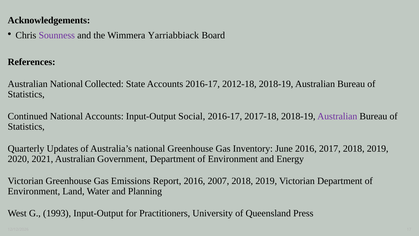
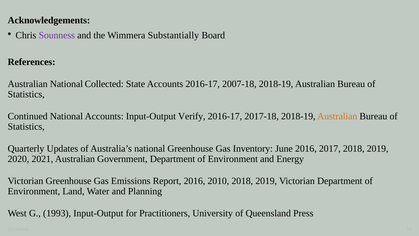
Yarriabbiack: Yarriabbiack -> Substantially
2012-18: 2012-18 -> 2007-18
Social: Social -> Verify
Australian at (337, 116) colour: purple -> orange
2007: 2007 -> 2010
